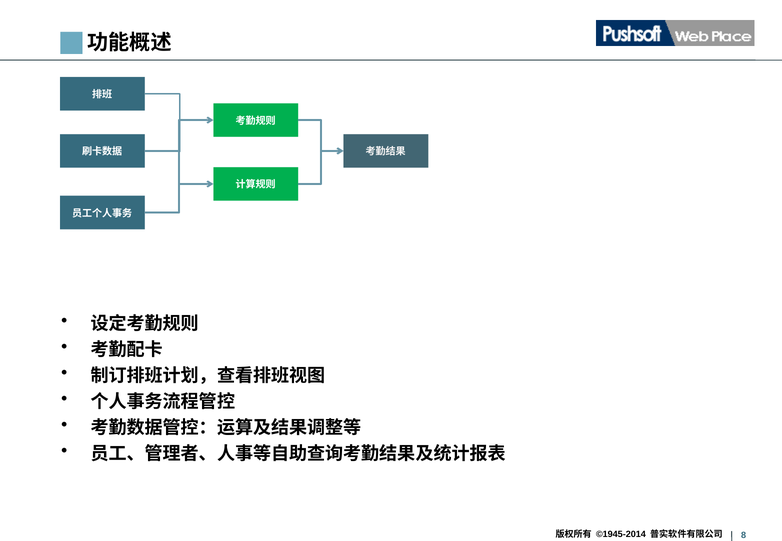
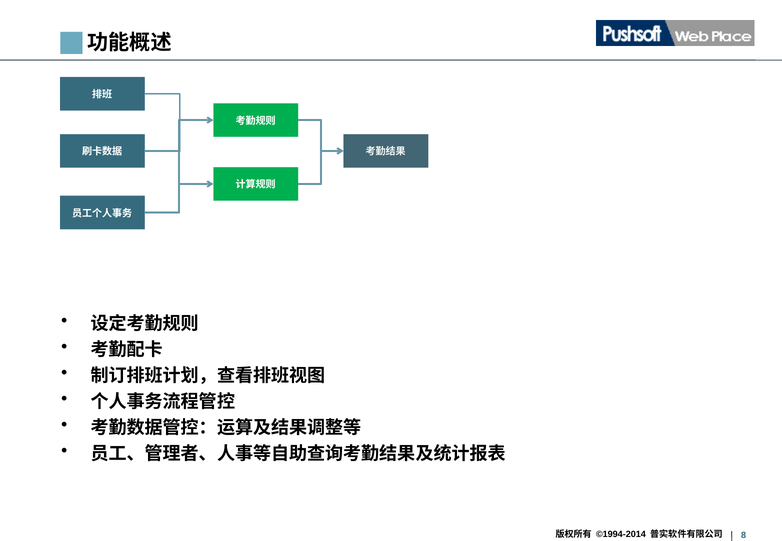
©1945-2014: ©1945-2014 -> ©1994-2014
